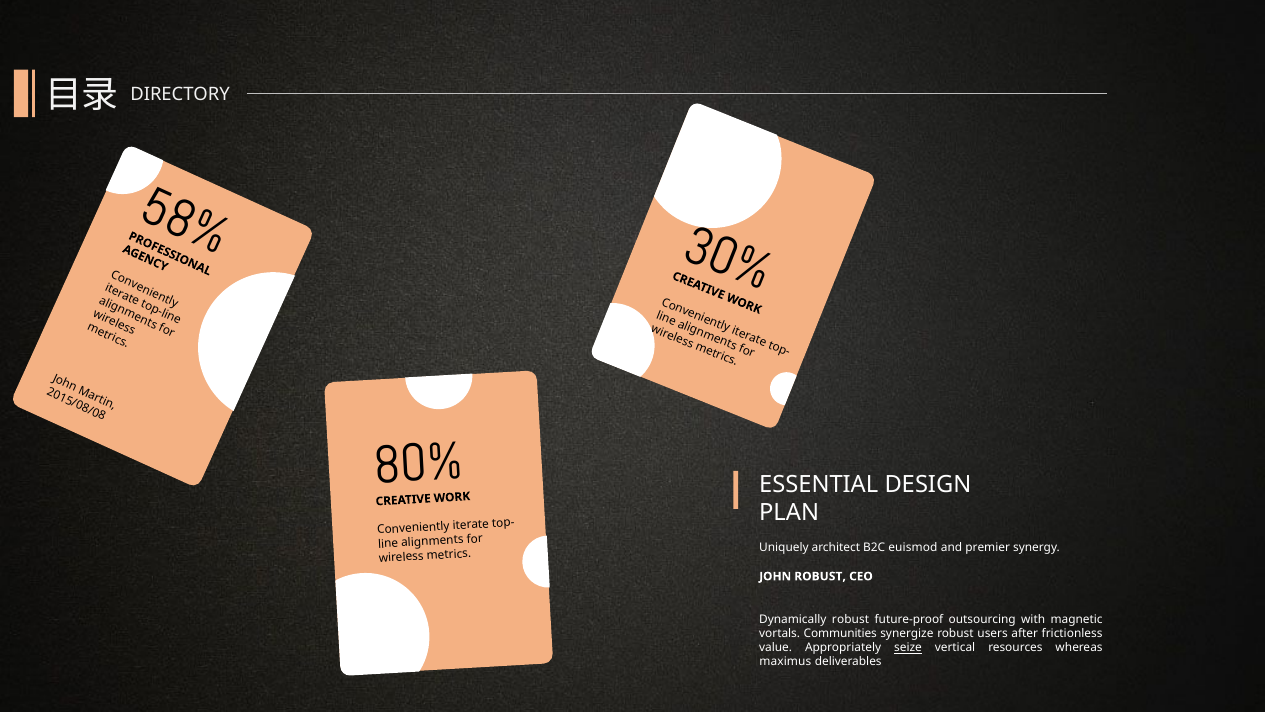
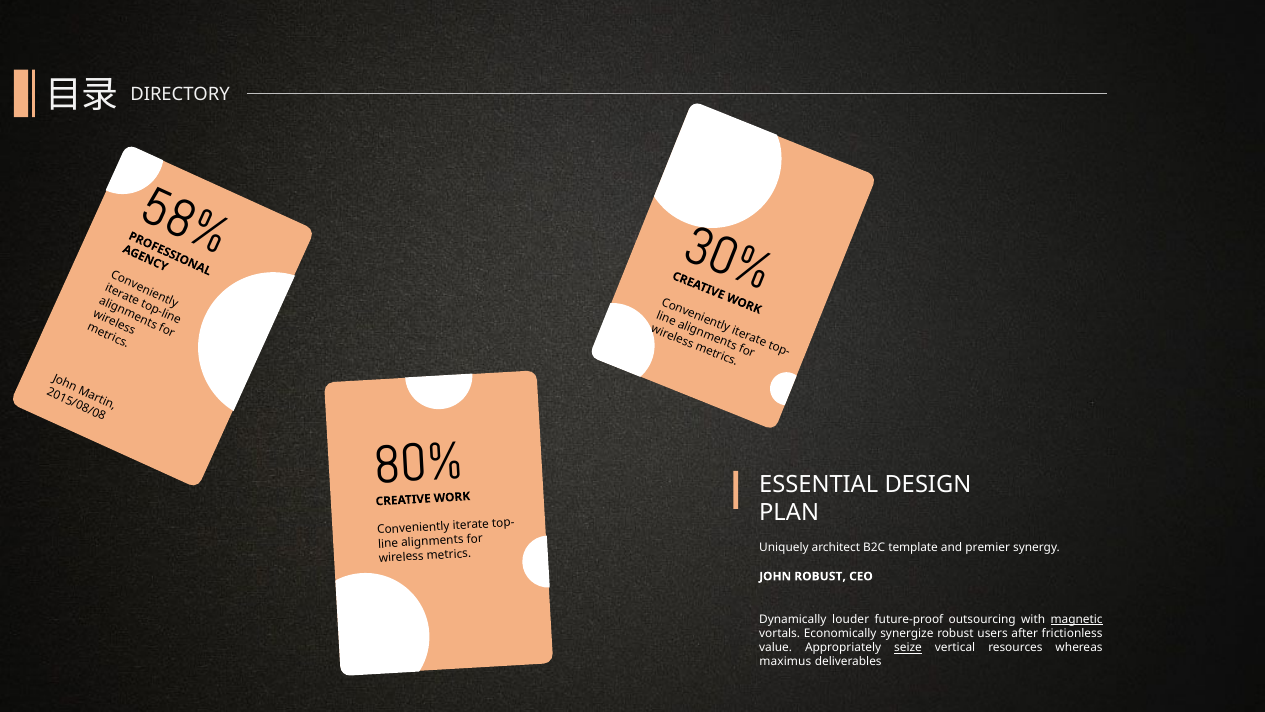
euismod: euismod -> template
Dynamically robust: robust -> louder
magnetic underline: none -> present
Communities: Communities -> Economically
